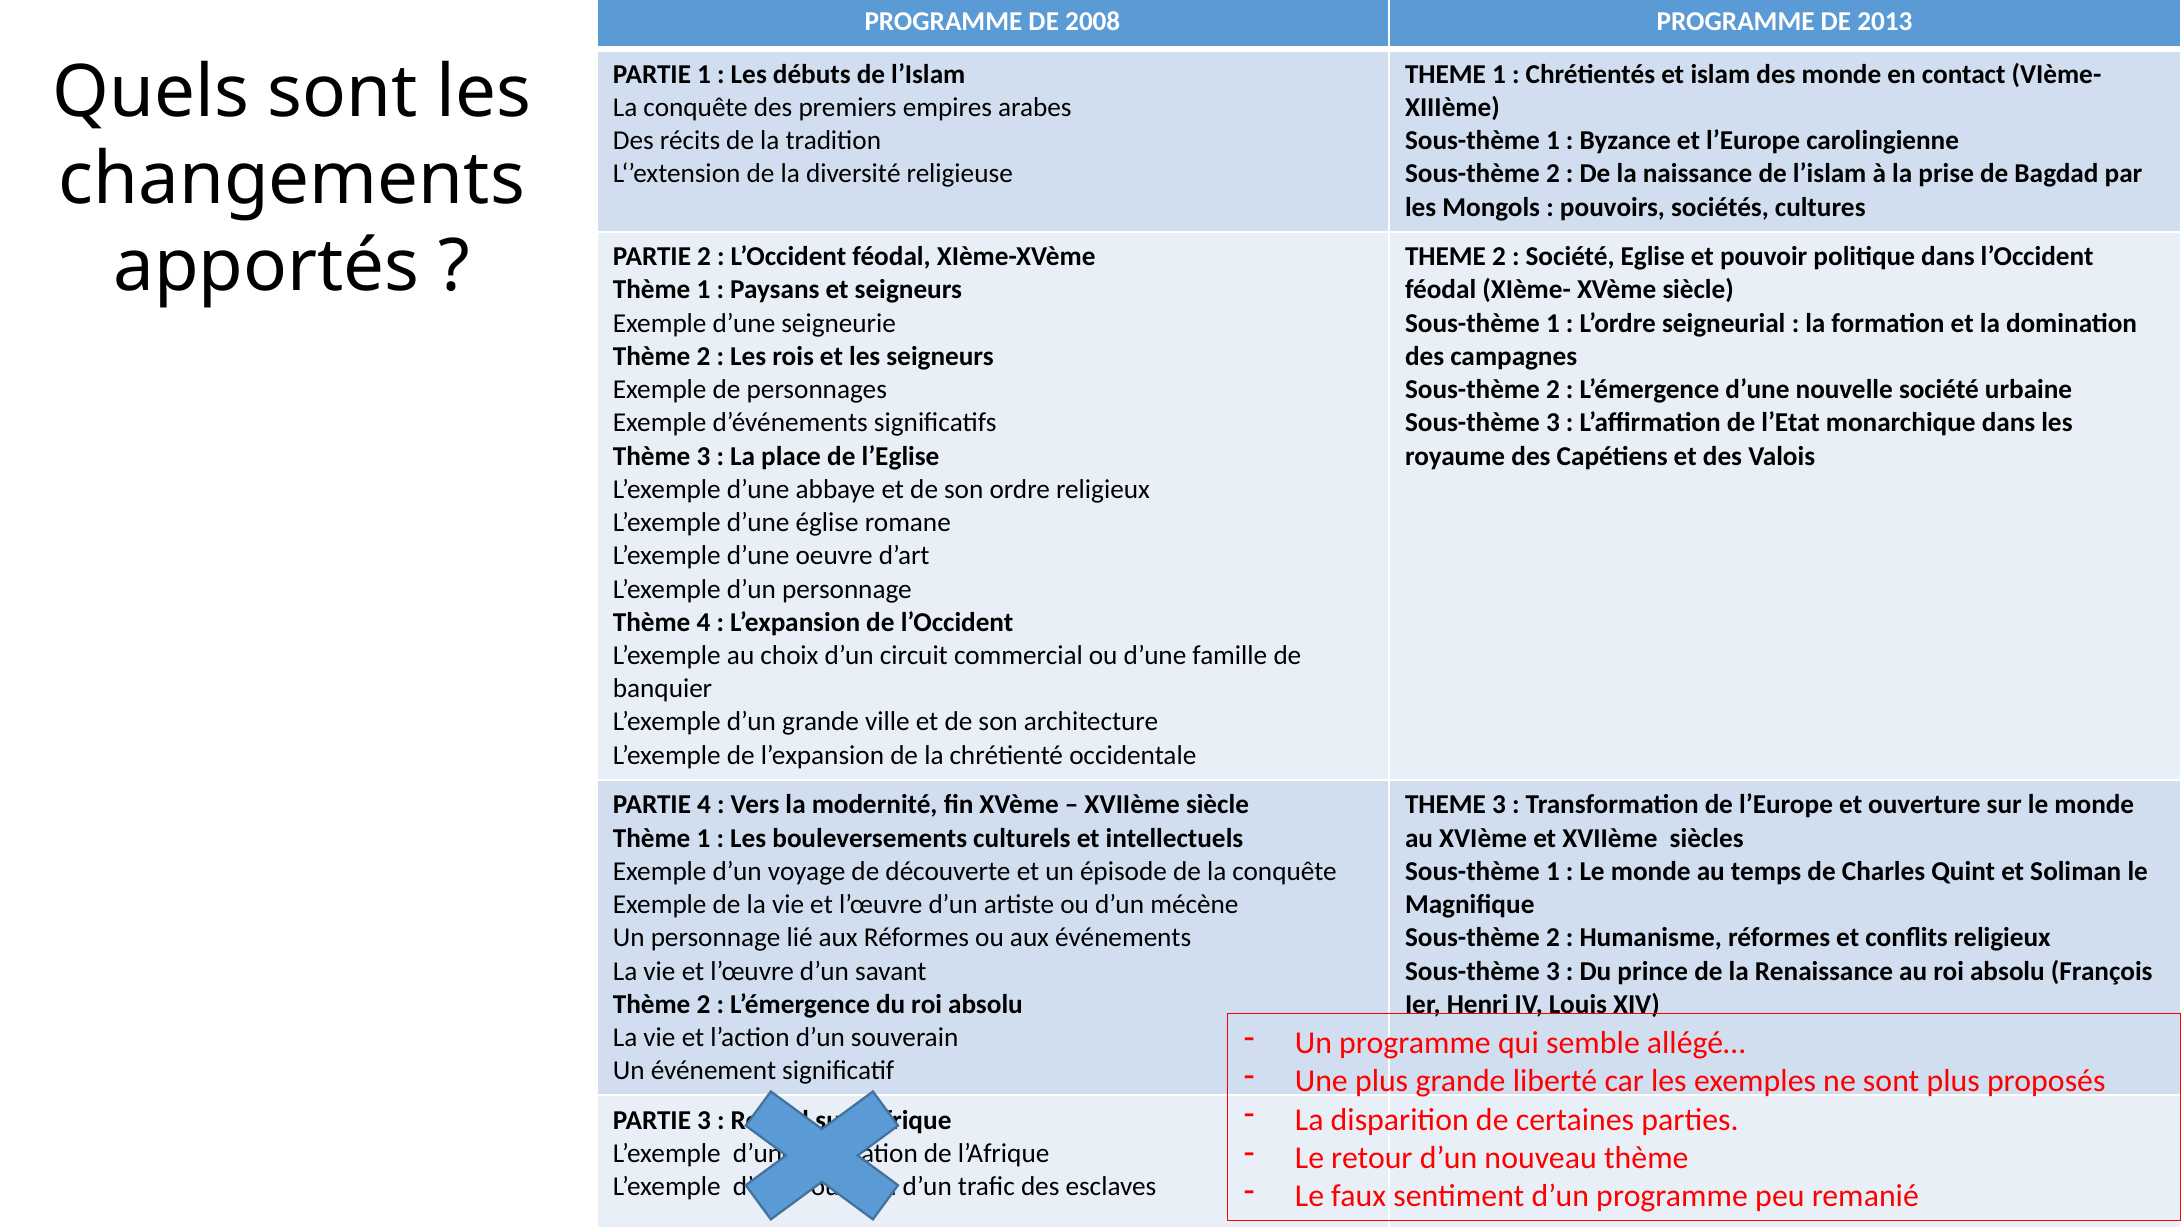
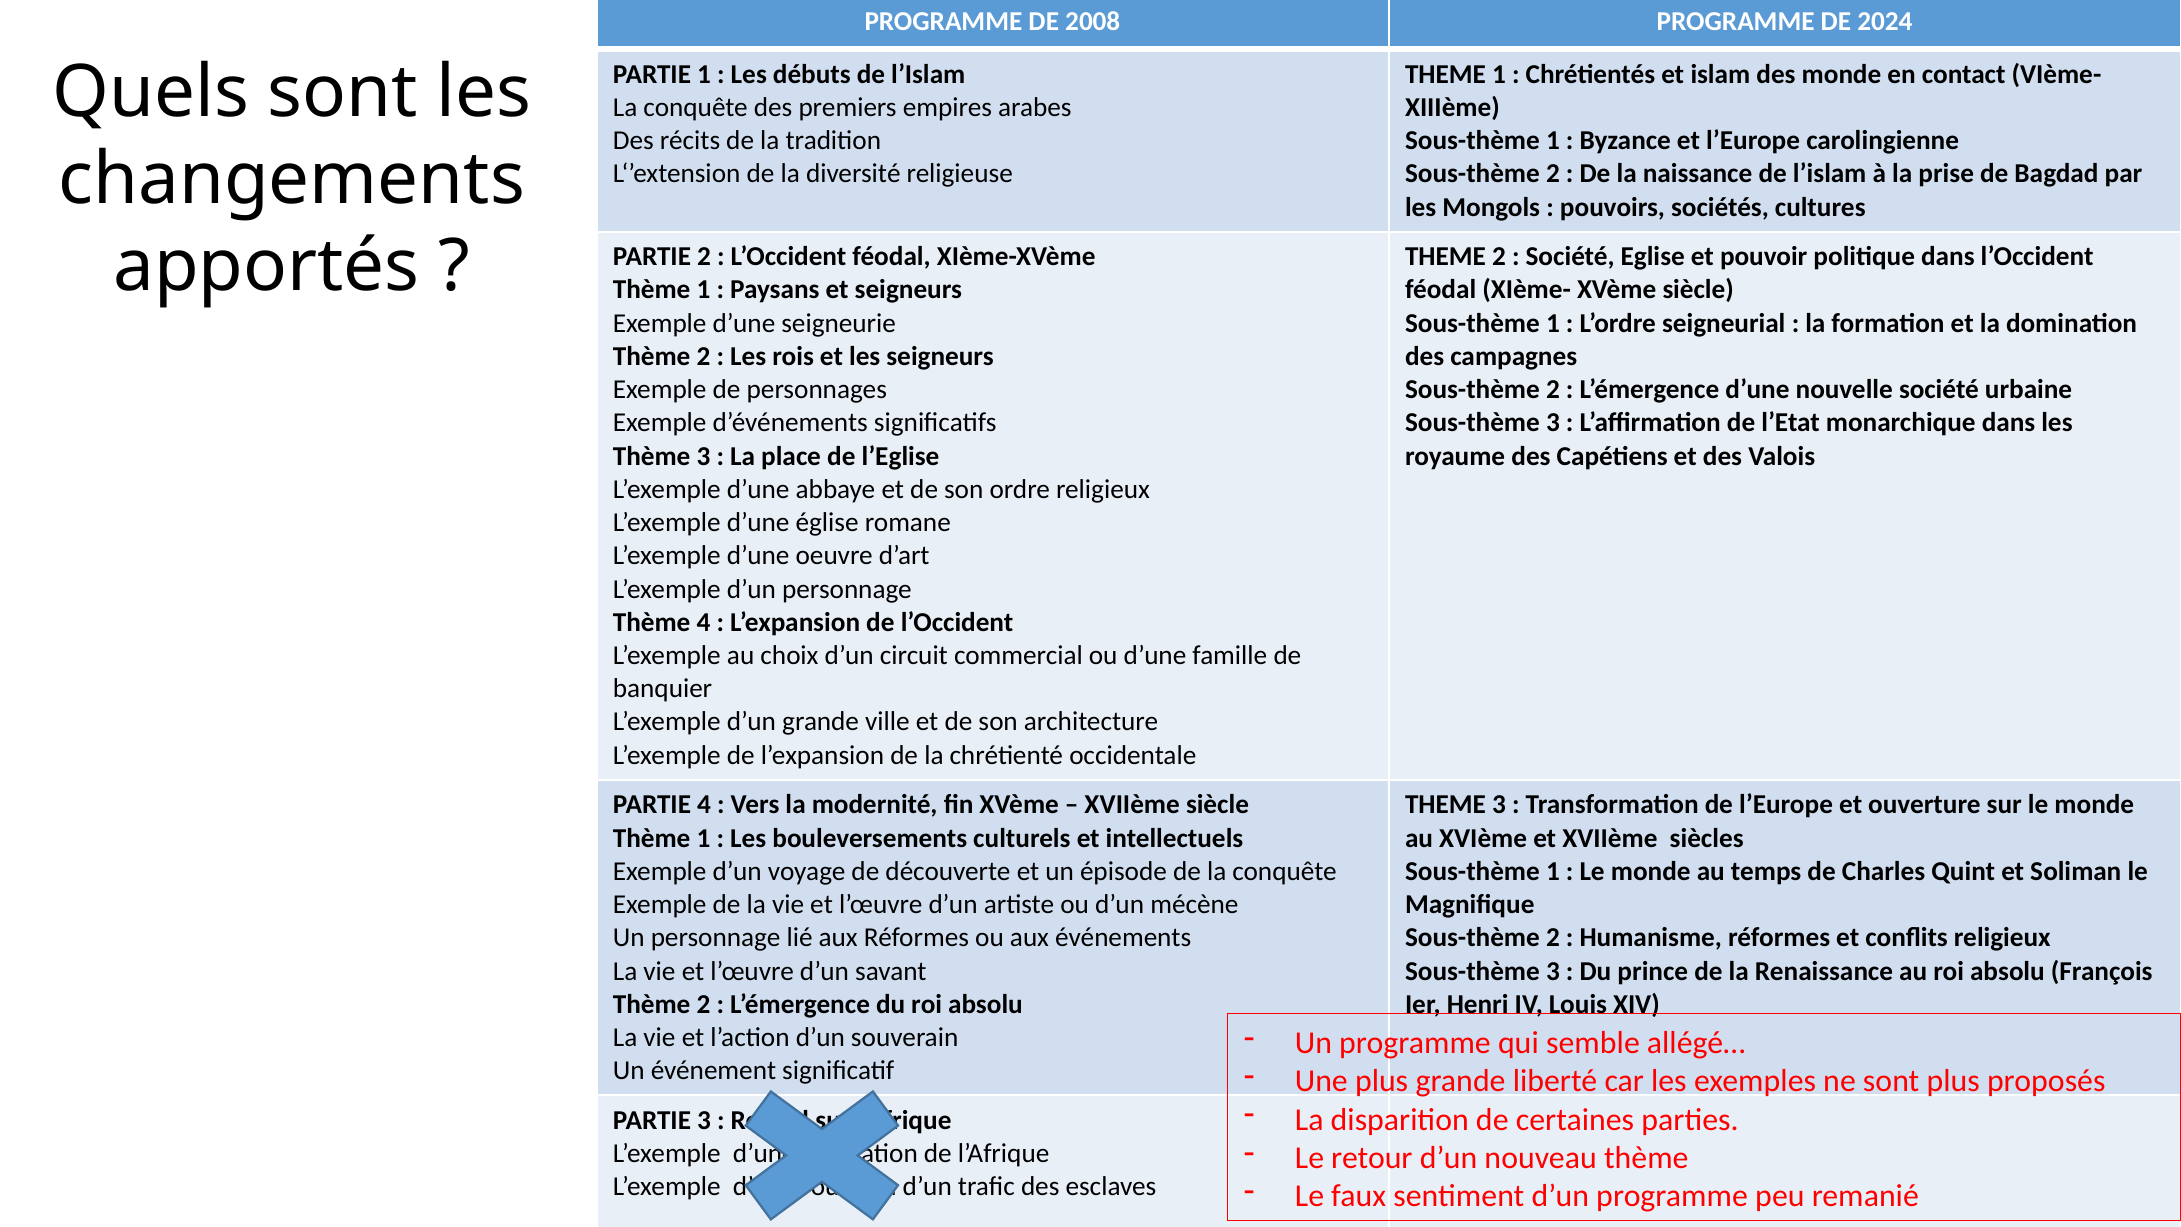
2013: 2013 -> 2024
